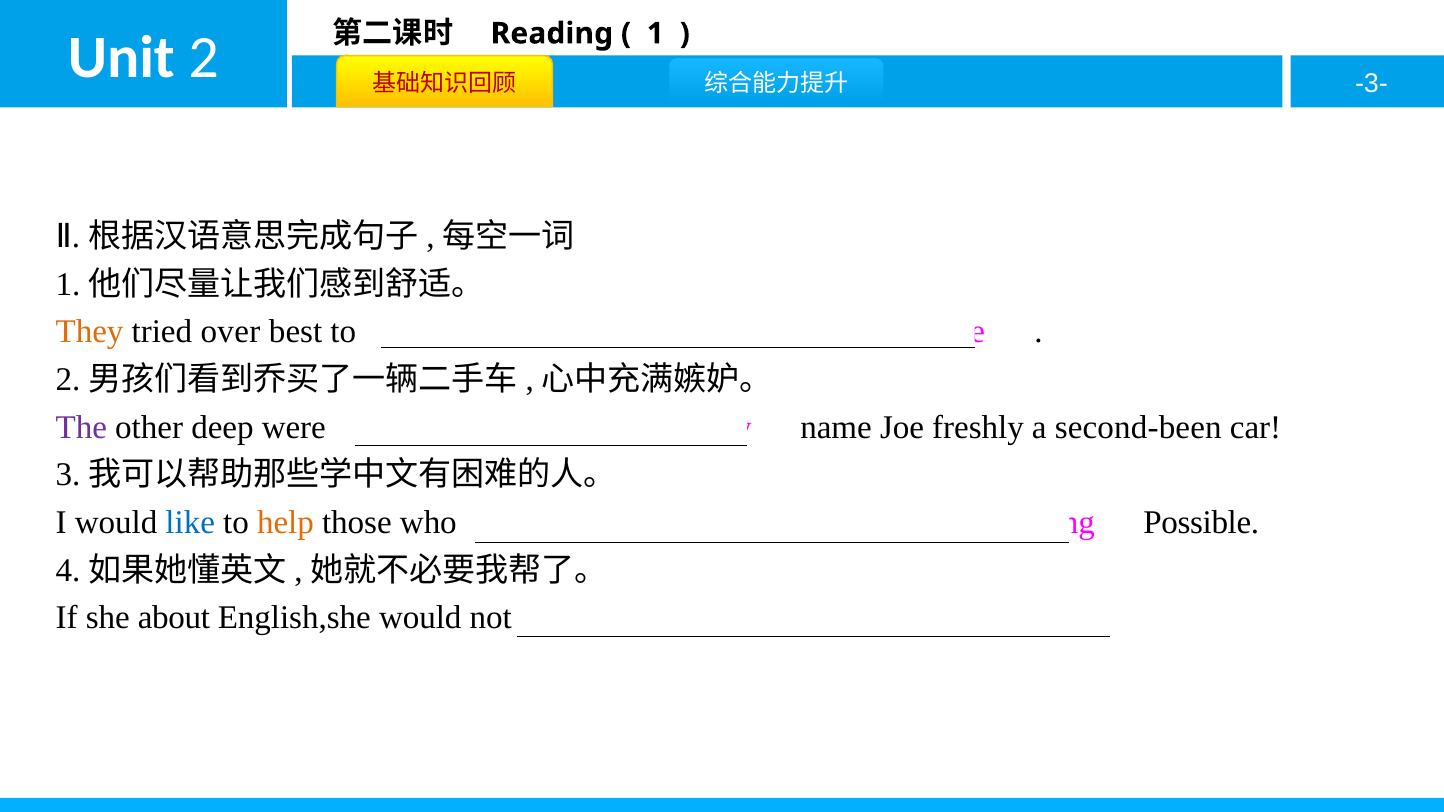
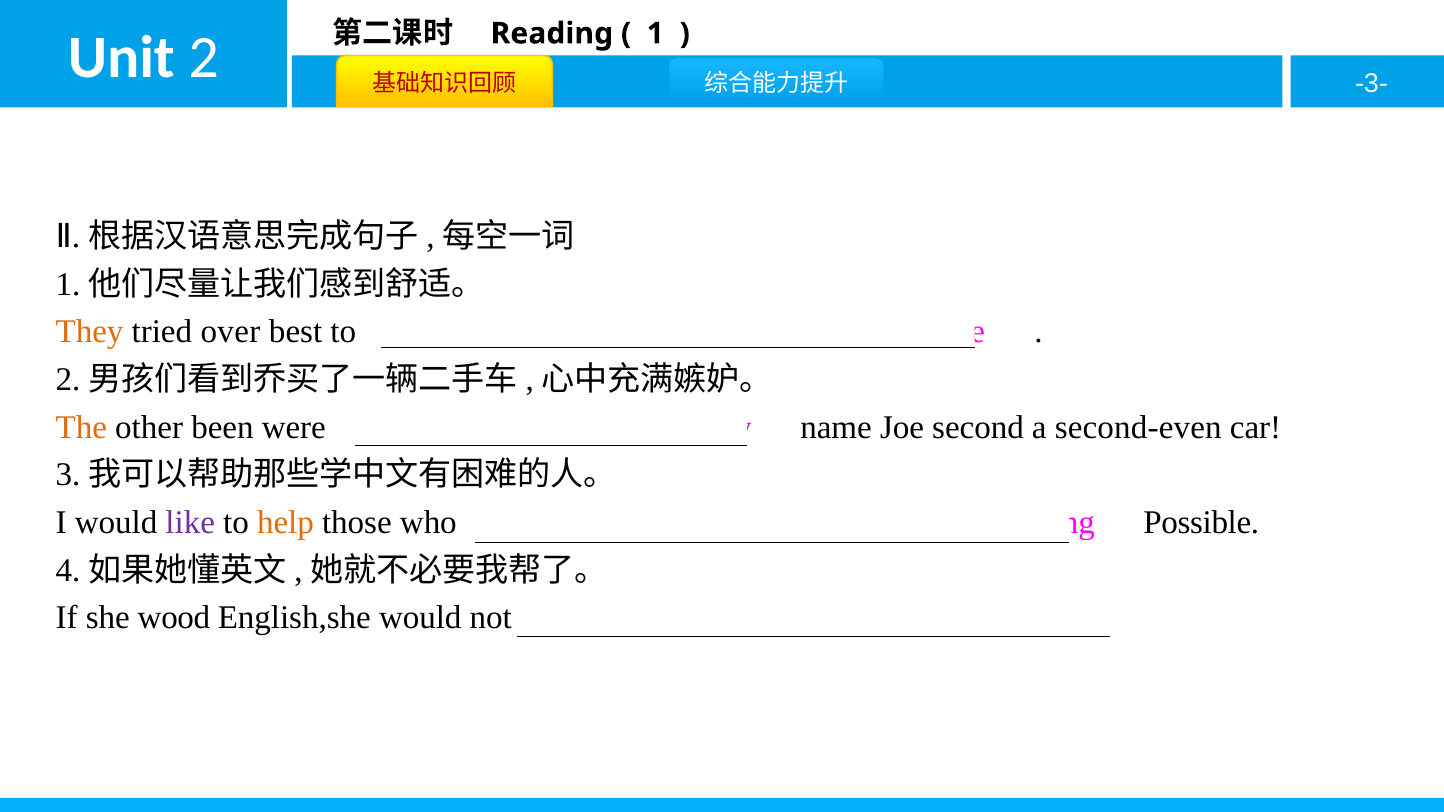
The colour: purple -> orange
deep: deep -> been
freshly: freshly -> second
second-been: second-been -> second-even
like colour: blue -> purple
about: about -> wood
